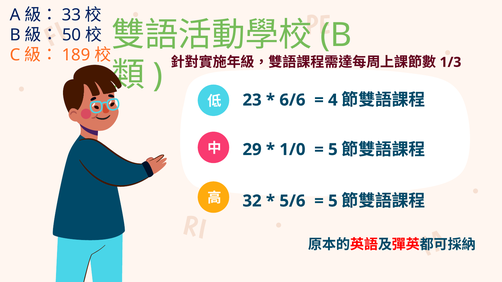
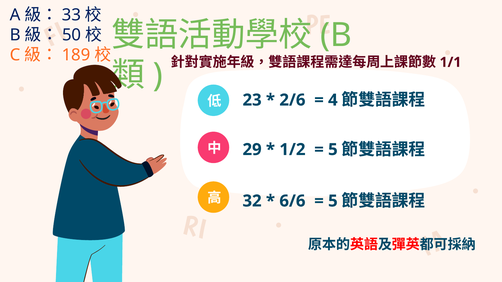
1/3: 1/3 -> 1/1
6/6: 6/6 -> 2/6
1/0: 1/0 -> 1/2
5/6: 5/6 -> 6/6
